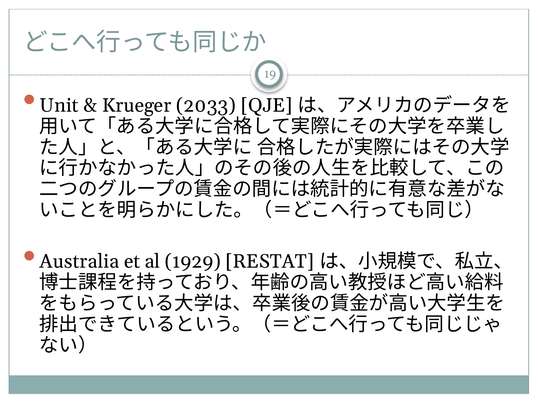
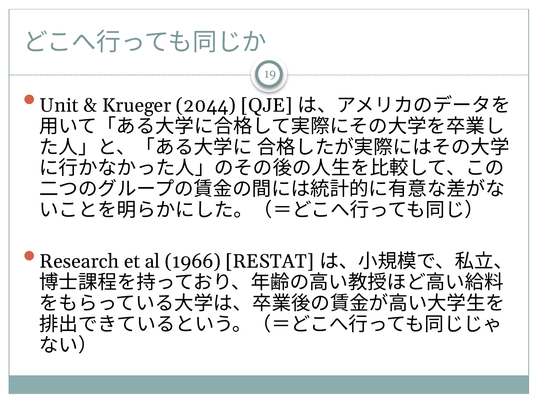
2033: 2033 -> 2044
Australia: Australia -> Research
1929: 1929 -> 1966
